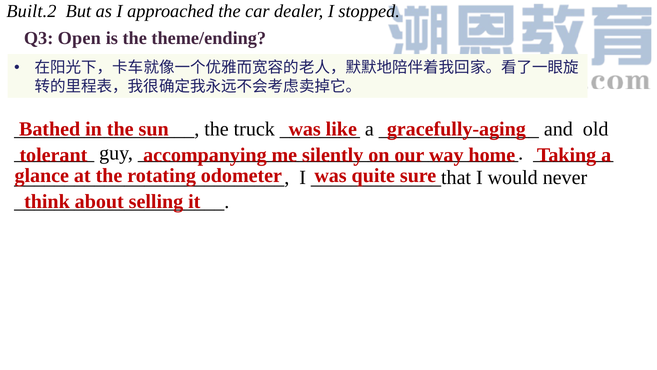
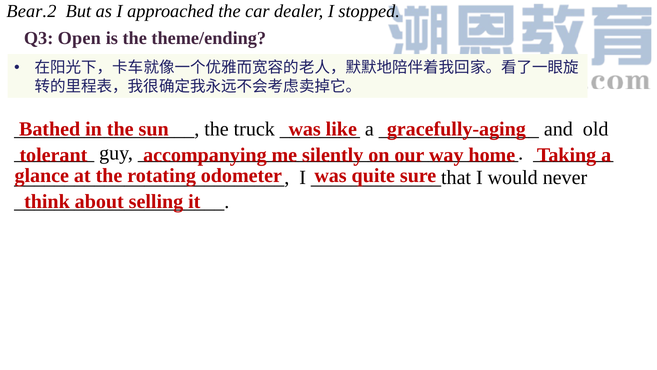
Built.2: Built.2 -> Bear.2
